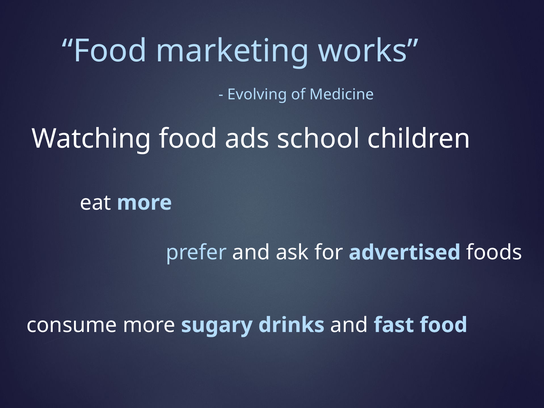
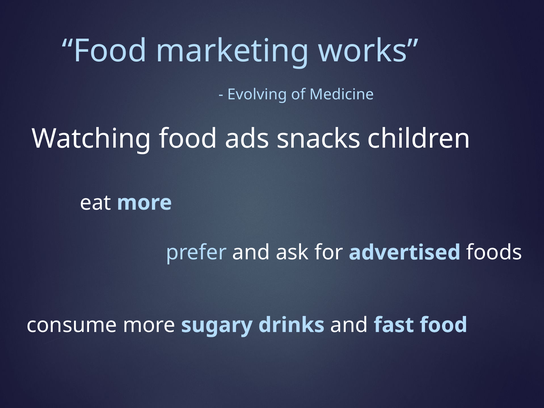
school: school -> snacks
